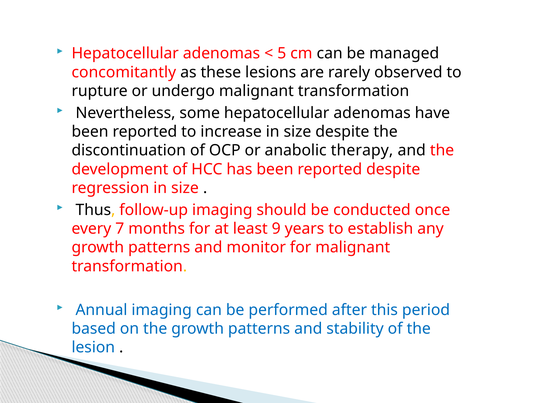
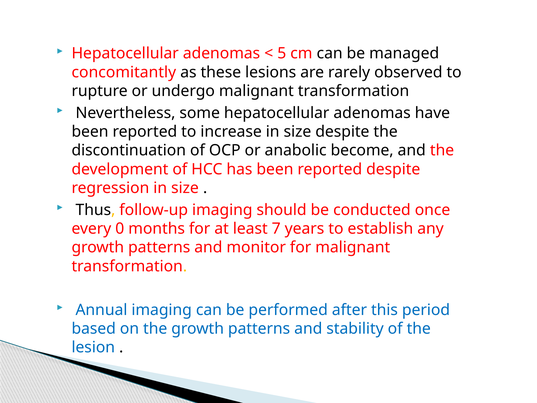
therapy: therapy -> become
7: 7 -> 0
9: 9 -> 7
